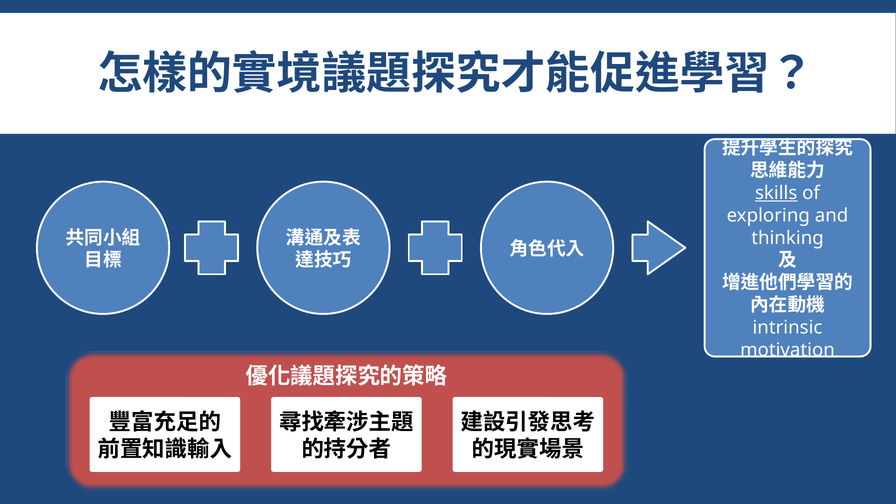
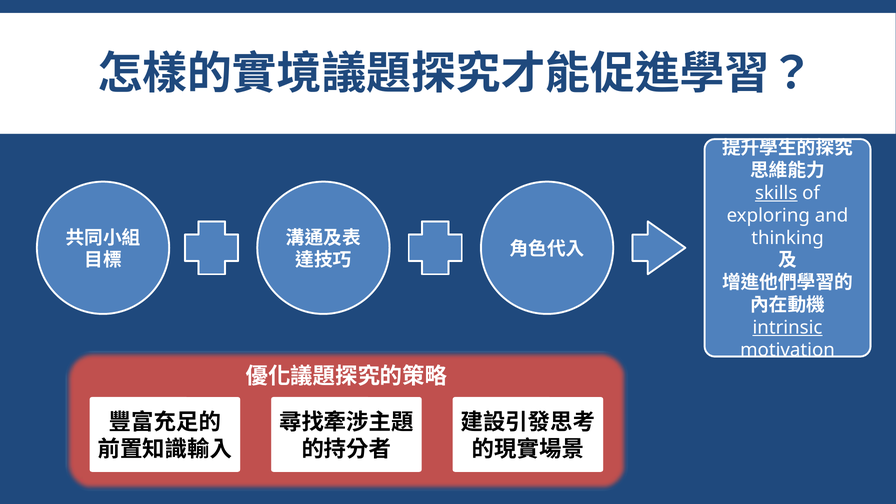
intrinsic underline: none -> present
